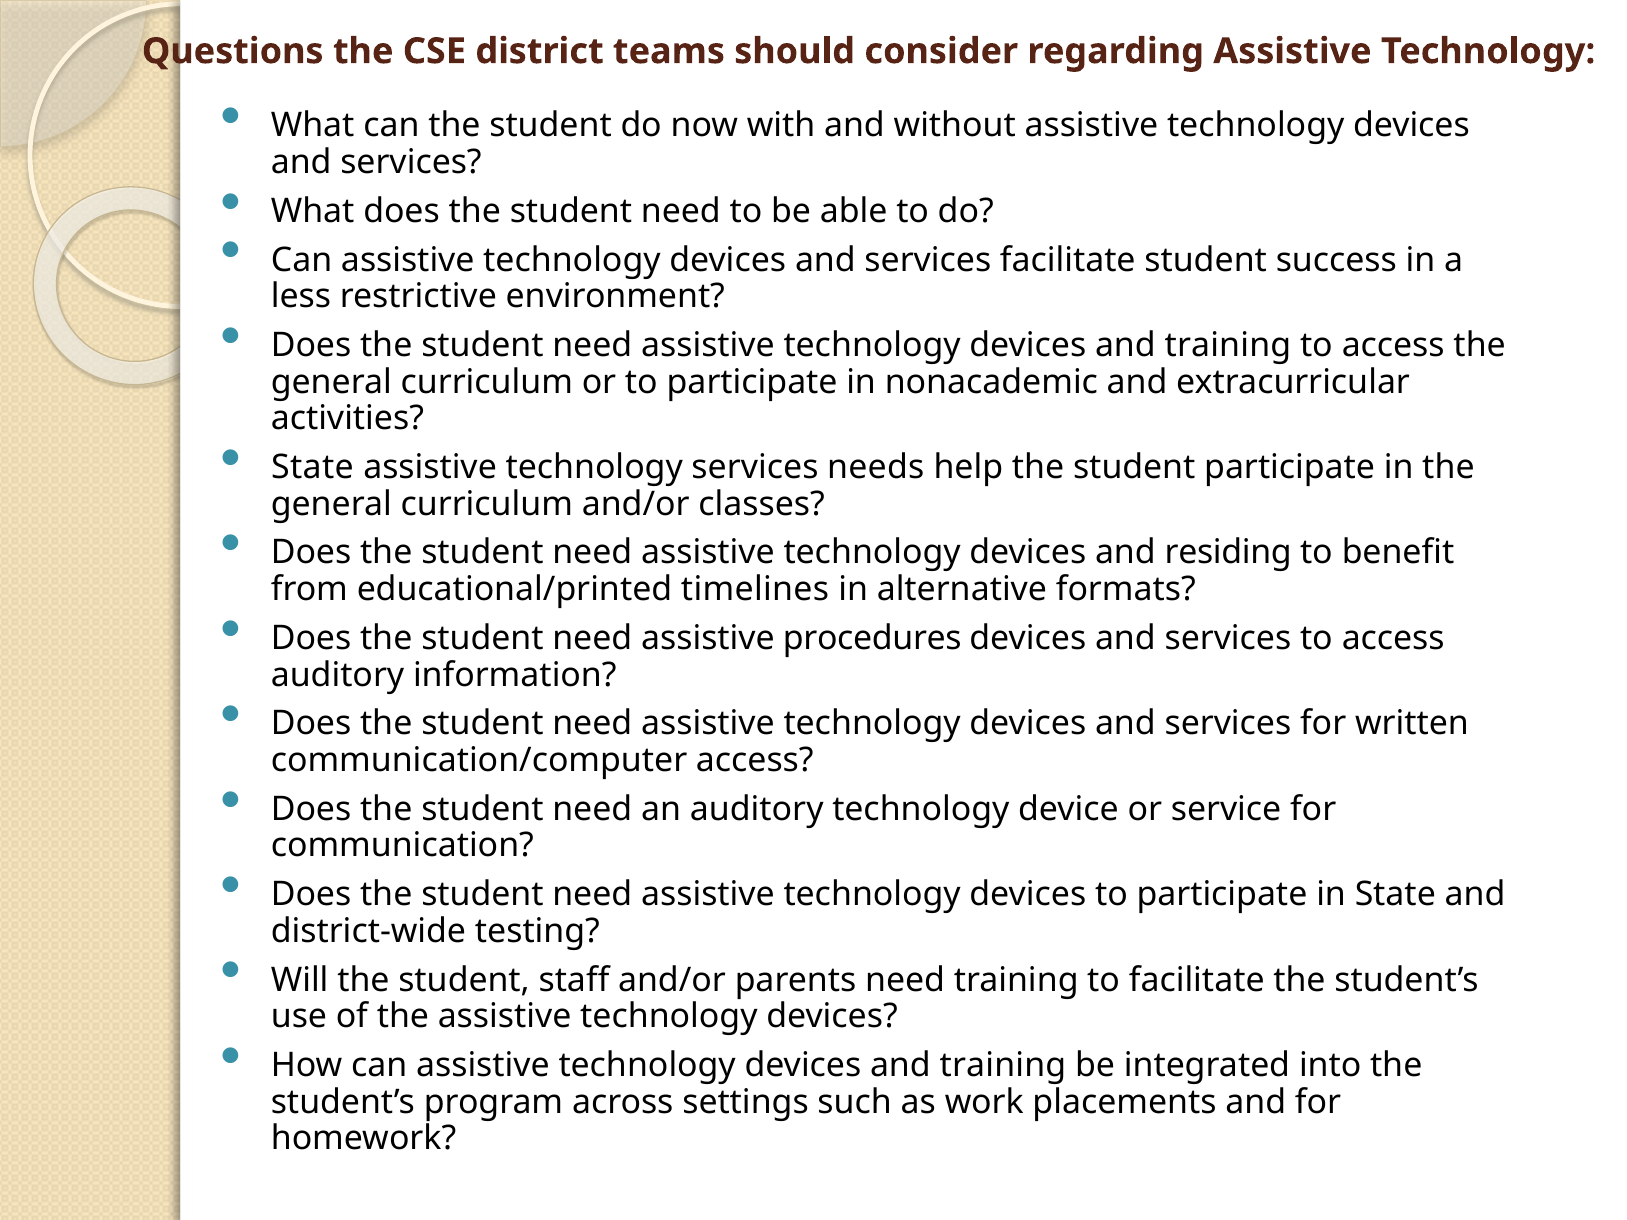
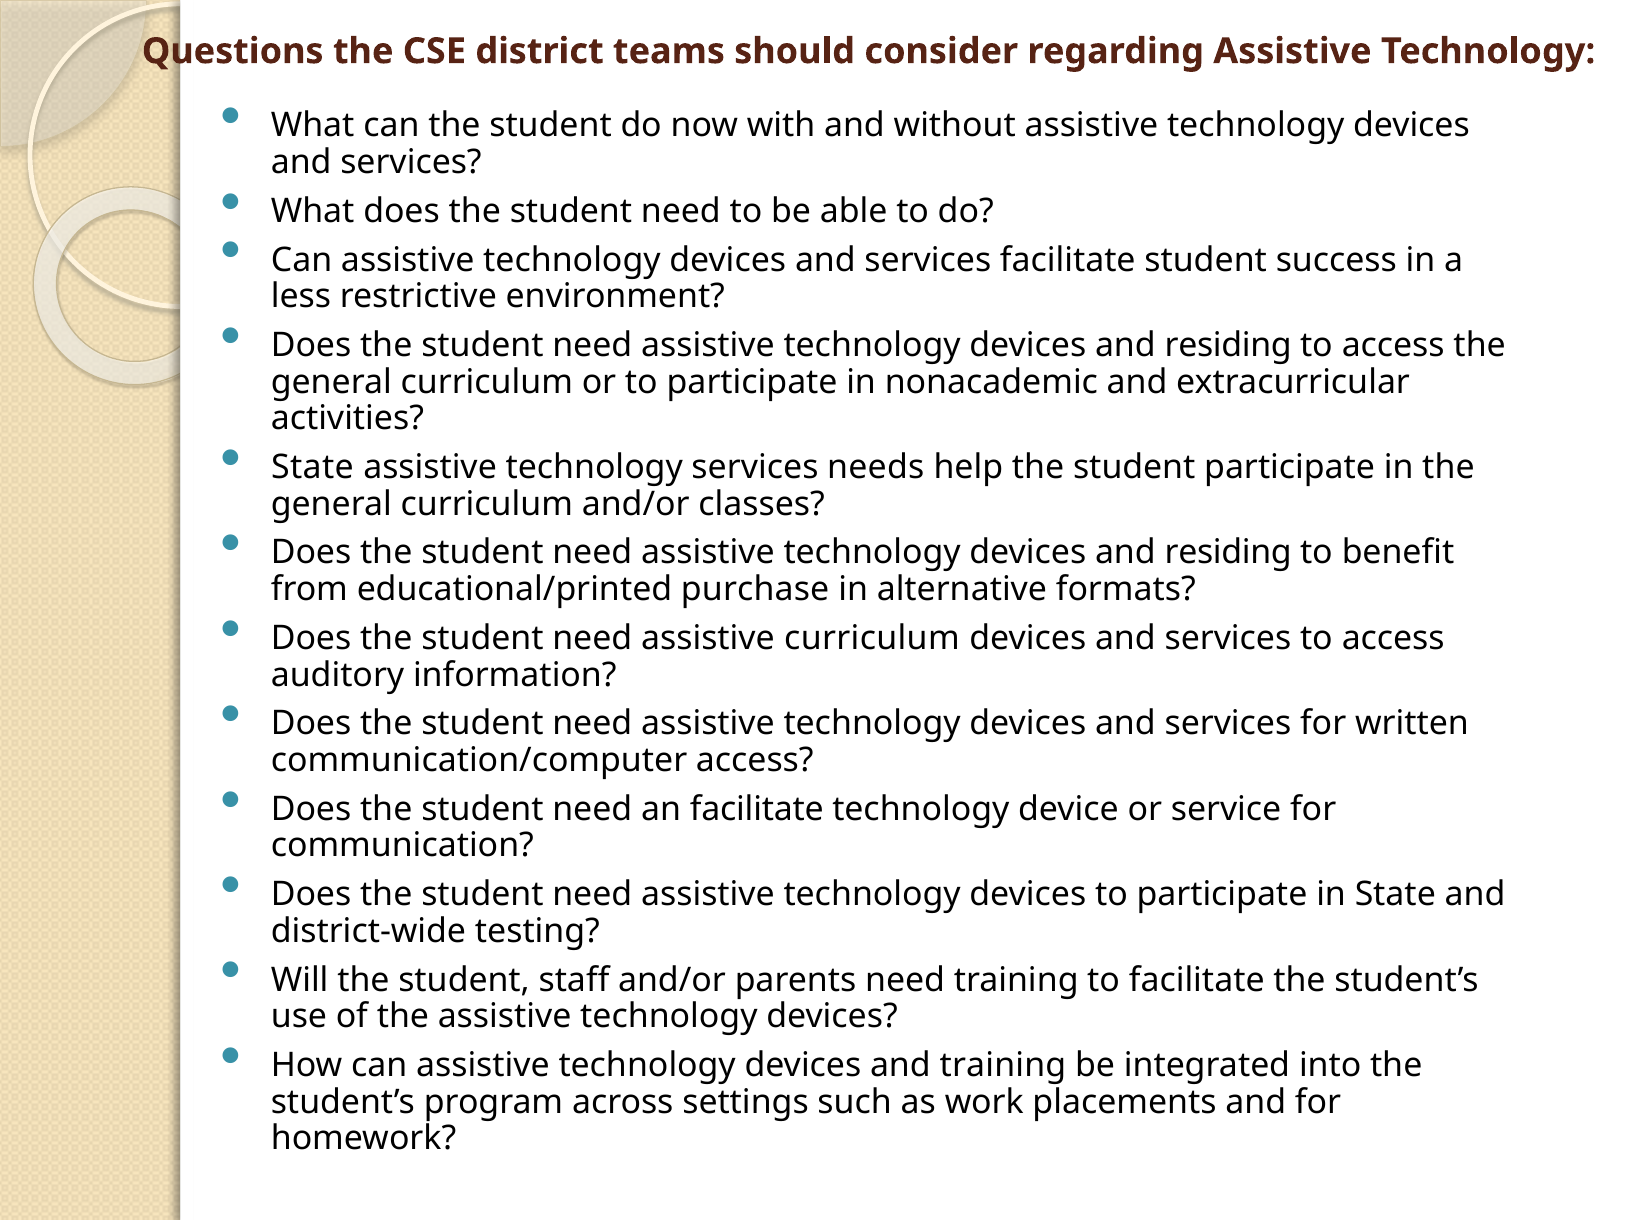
training at (1228, 345): training -> residing
timelines: timelines -> purchase
assistive procedures: procedures -> curriculum
an auditory: auditory -> facilitate
